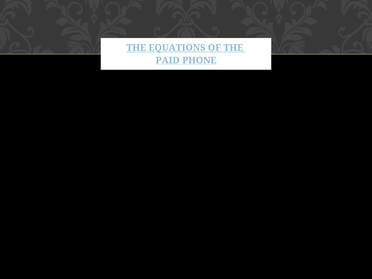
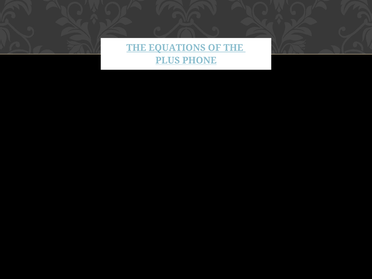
PAID: PAID -> PLUS
